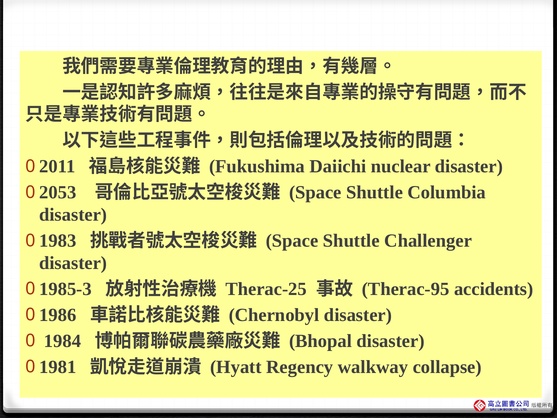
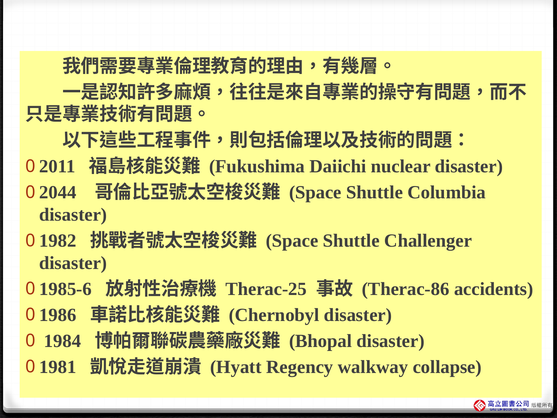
2053: 2053 -> 2044
1983: 1983 -> 1982
1985-3: 1985-3 -> 1985-6
Therac-95: Therac-95 -> Therac-86
